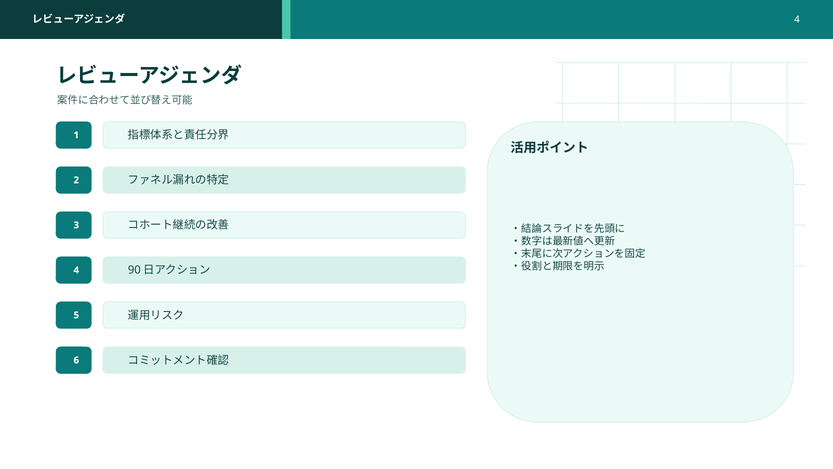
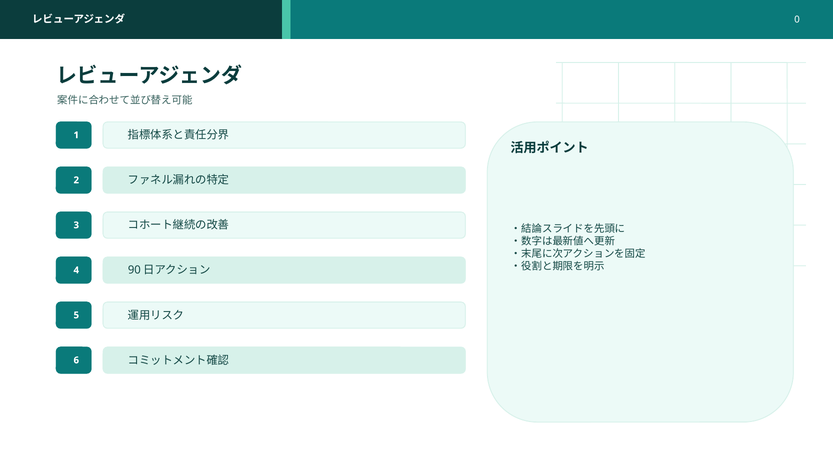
4 at (797, 19): 4 -> 0
